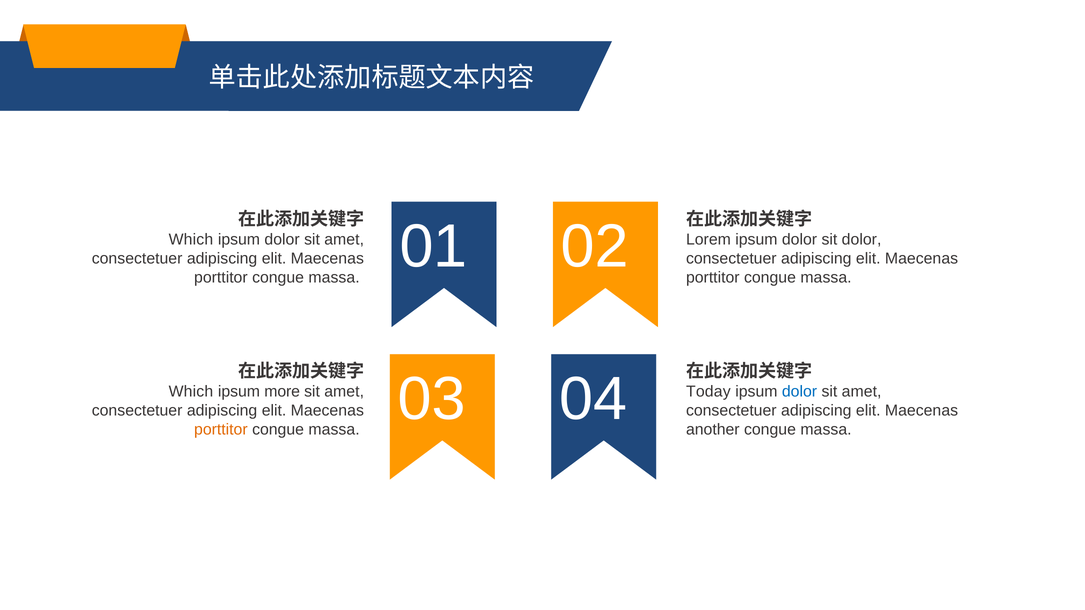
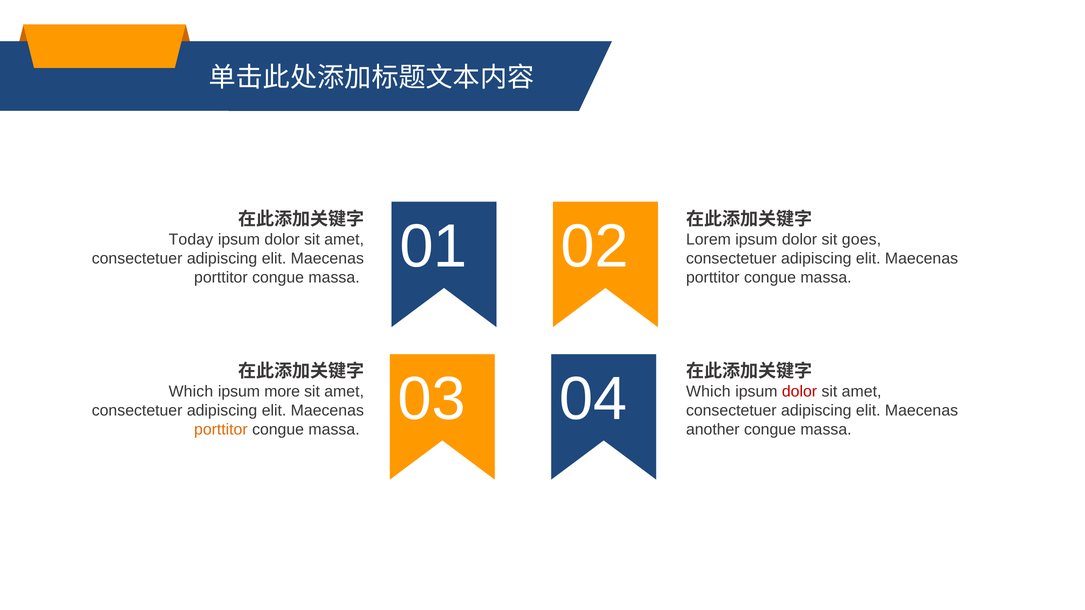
Which at (191, 239): Which -> Today
sit dolor: dolor -> goes
Today at (708, 392): Today -> Which
dolor at (800, 392) colour: blue -> red
